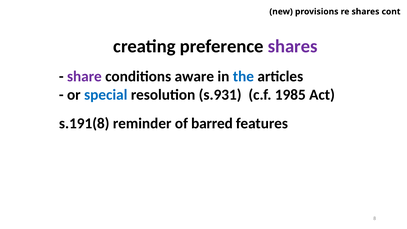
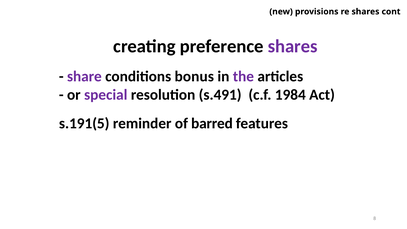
aware: aware -> bonus
the colour: blue -> purple
special colour: blue -> purple
s.931: s.931 -> s.491
1985: 1985 -> 1984
s.191(8: s.191(8 -> s.191(5
